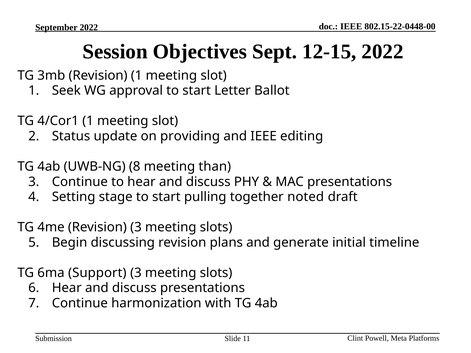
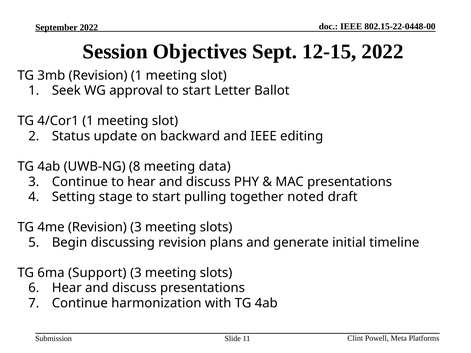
providing: providing -> backward
than: than -> data
